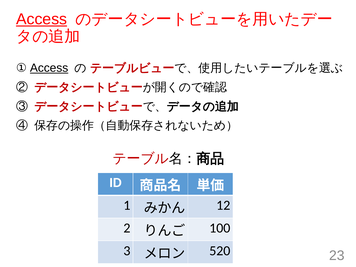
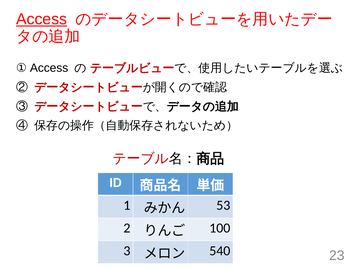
Access at (49, 68) underline: present -> none
12: 12 -> 53
520: 520 -> 540
